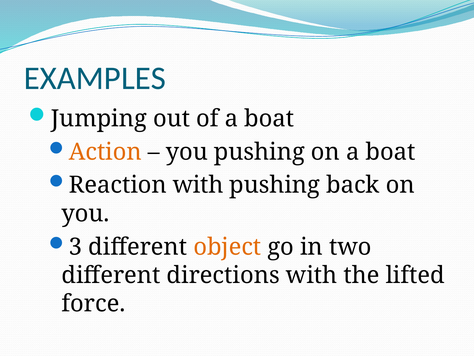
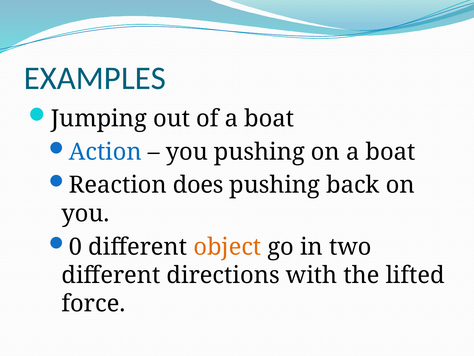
Action colour: orange -> blue
Reaction with: with -> does
3: 3 -> 0
